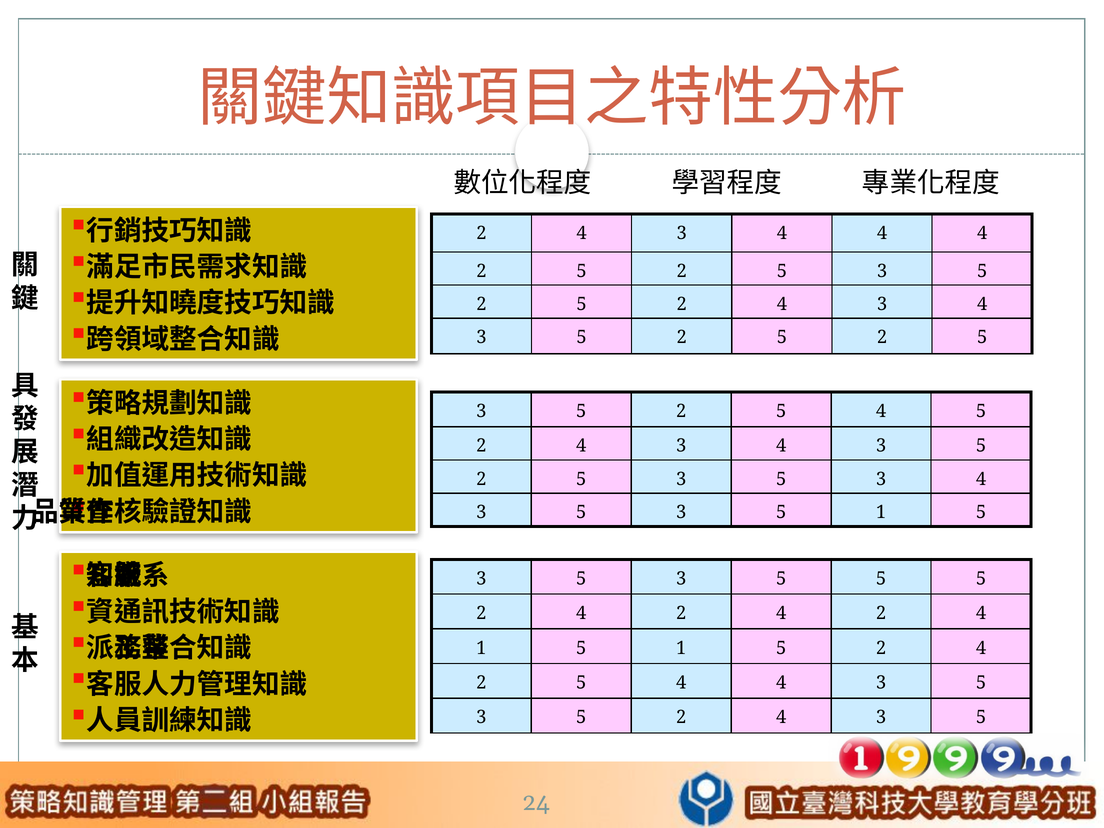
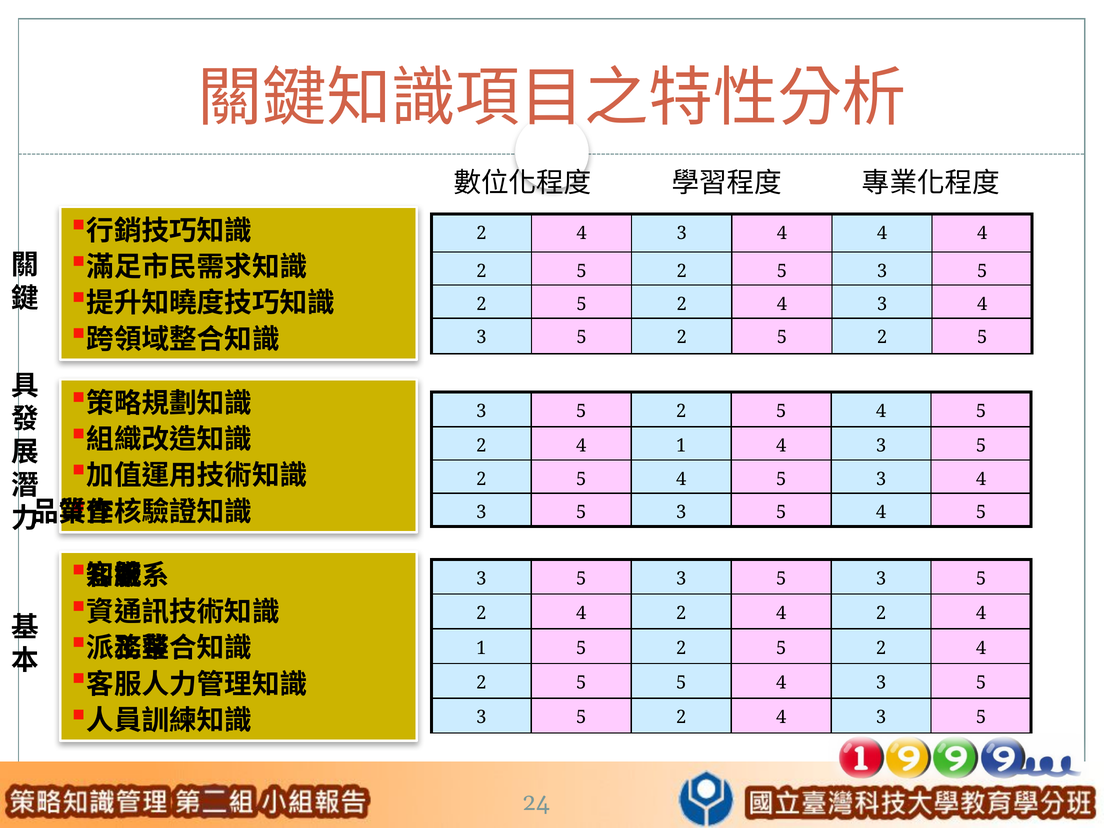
3 at (681, 446): 3 -> 1
3 at (681, 479): 3 -> 4
3 5 1: 1 -> 4
5 at (881, 578): 5 -> 3
1 5 1: 1 -> 2
4 at (681, 683): 4 -> 5
